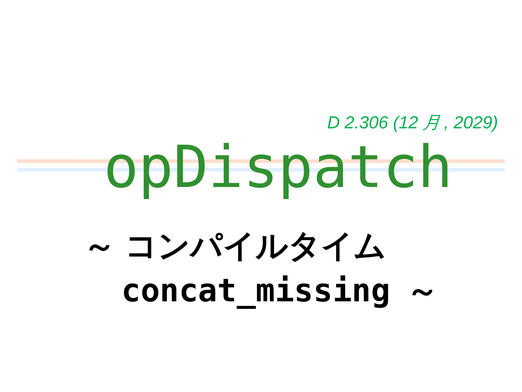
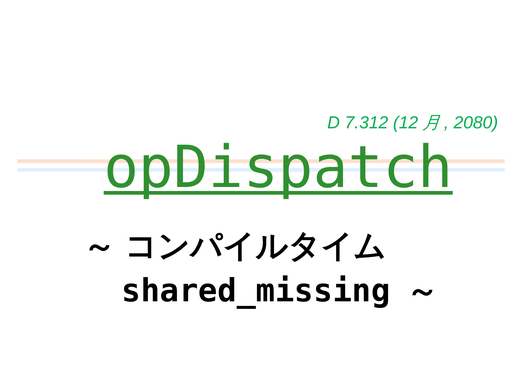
2.306: 2.306 -> 7.312
2029: 2029 -> 2080
opDispatch underline: none -> present
concat_missing: concat_missing -> shared_missing
